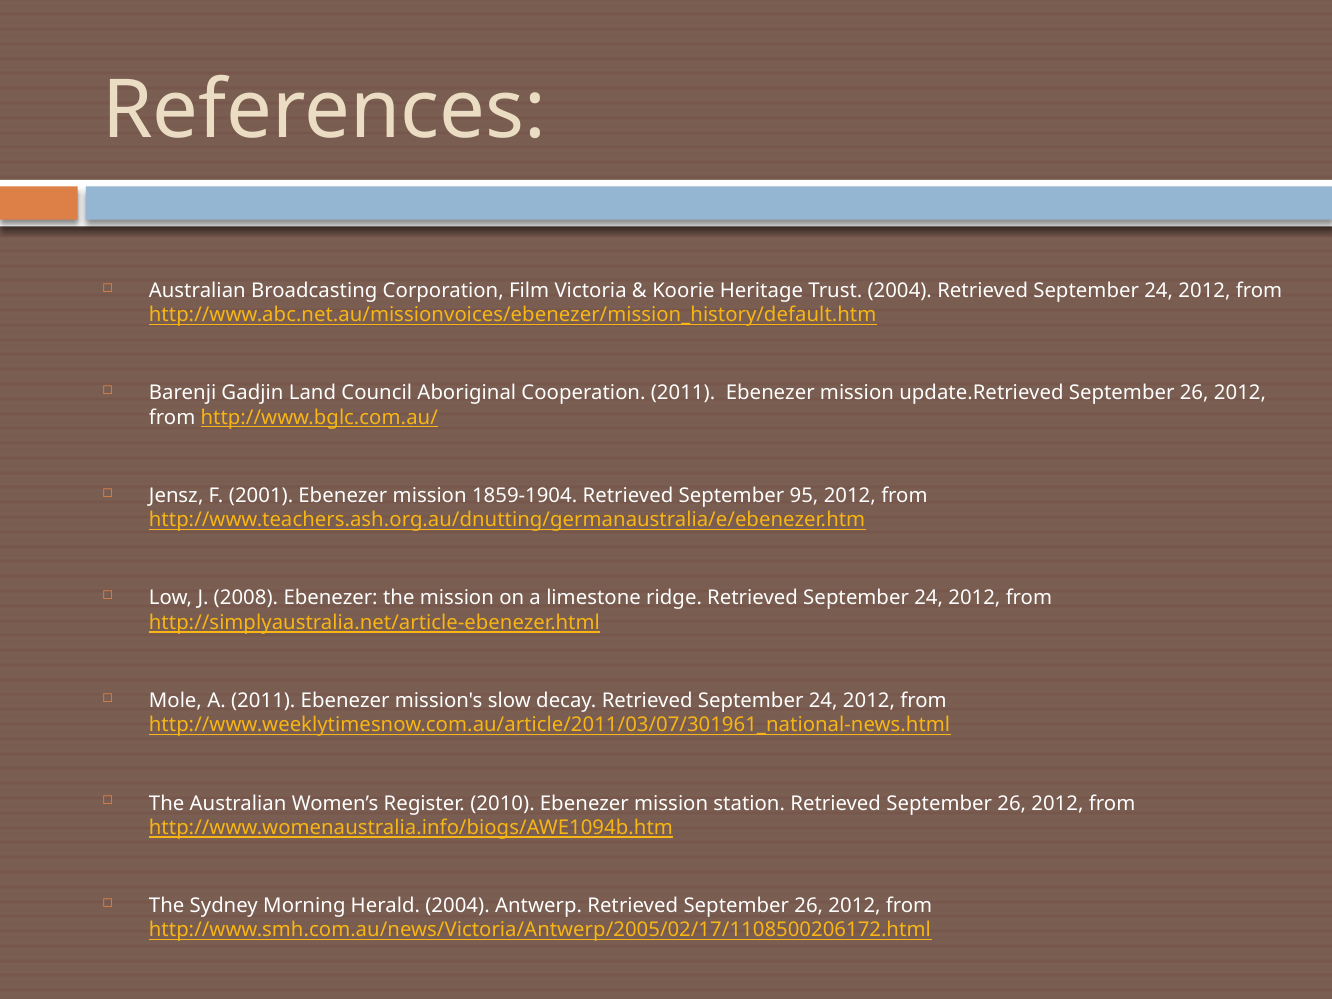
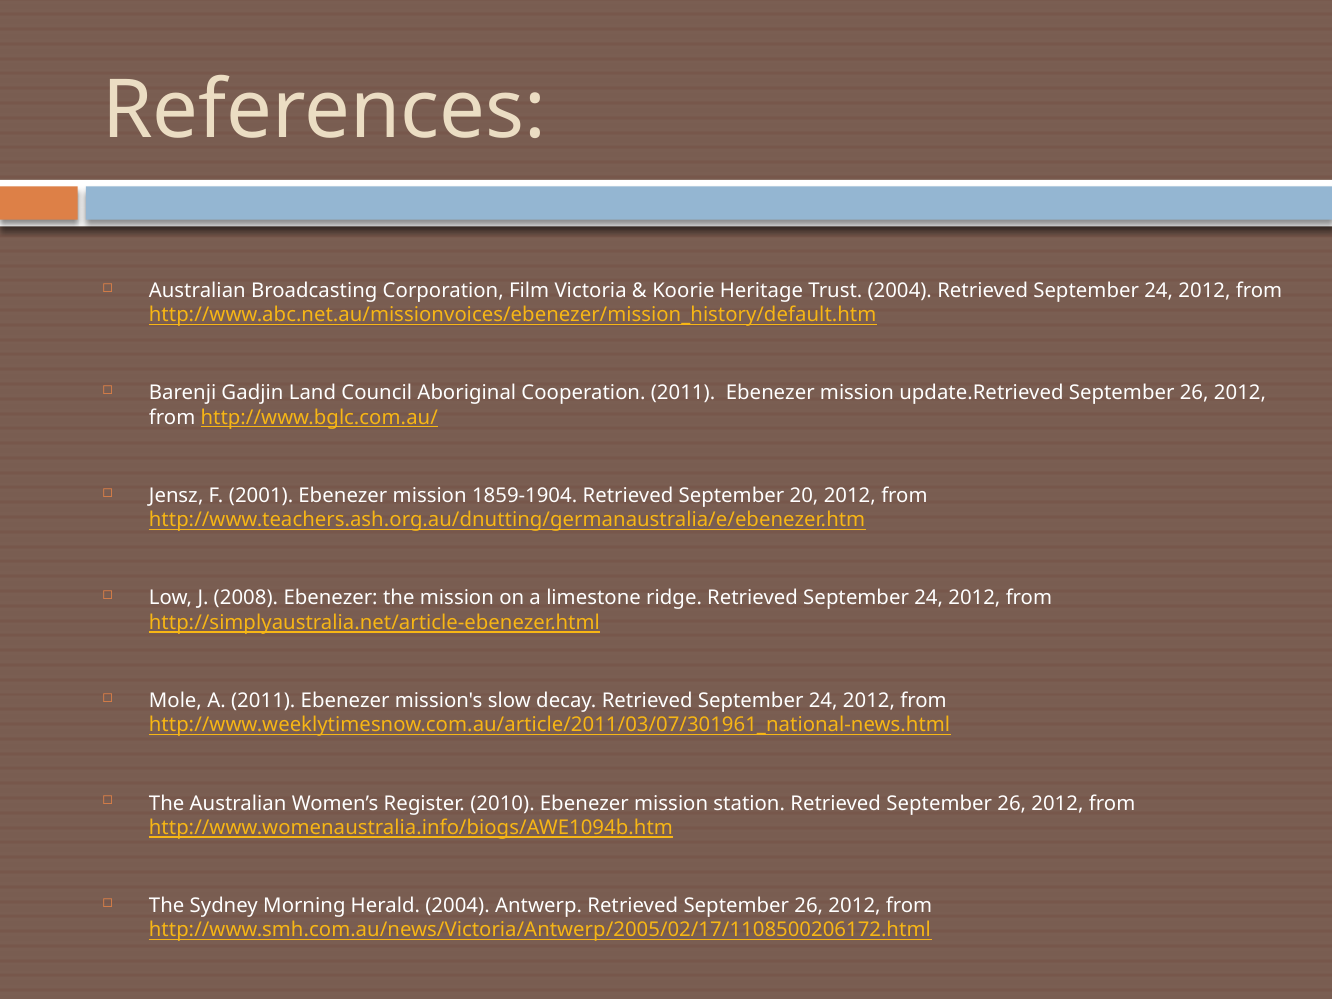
95: 95 -> 20
